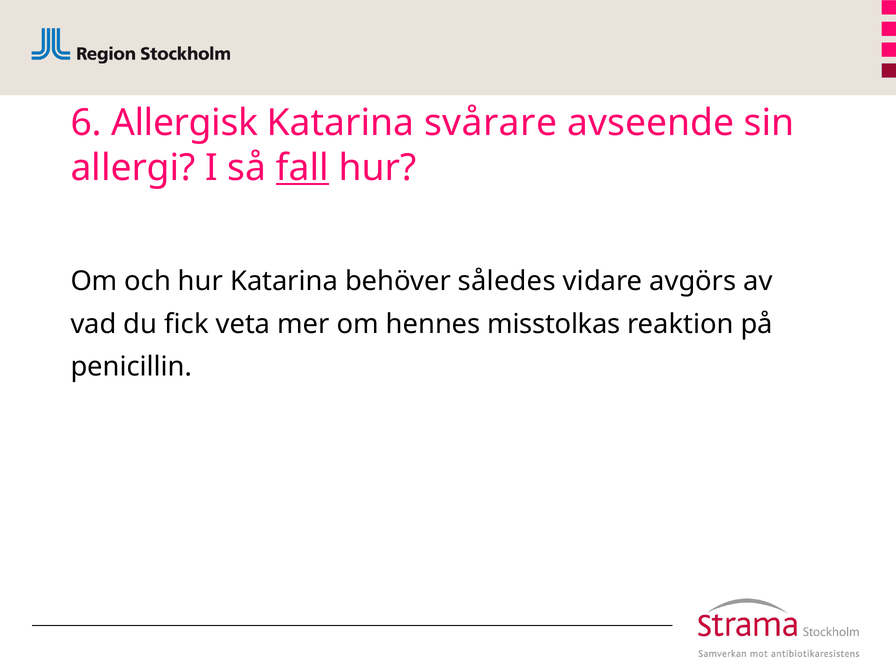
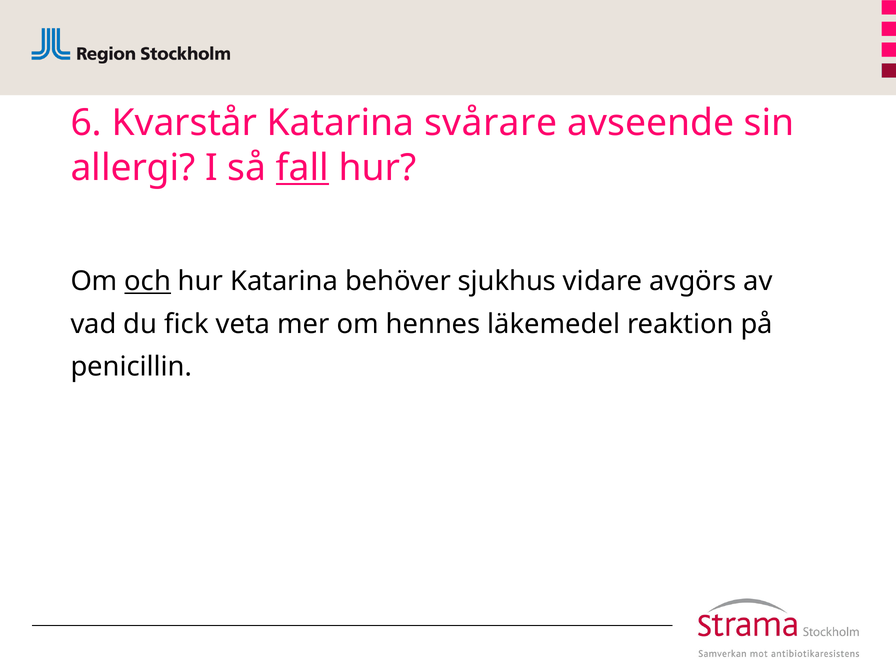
Allergisk: Allergisk -> Kvarstår
och underline: none -> present
således: således -> sjukhus
misstolkas: misstolkas -> läkemedel
